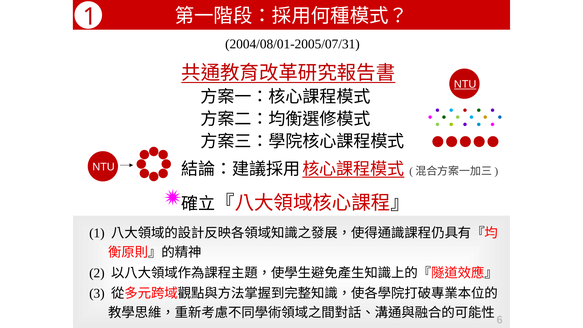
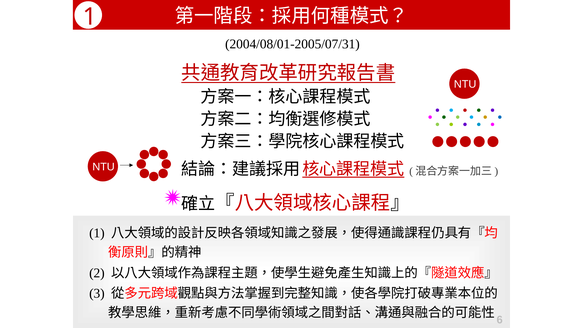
NTU at (465, 84) underline: present -> none
